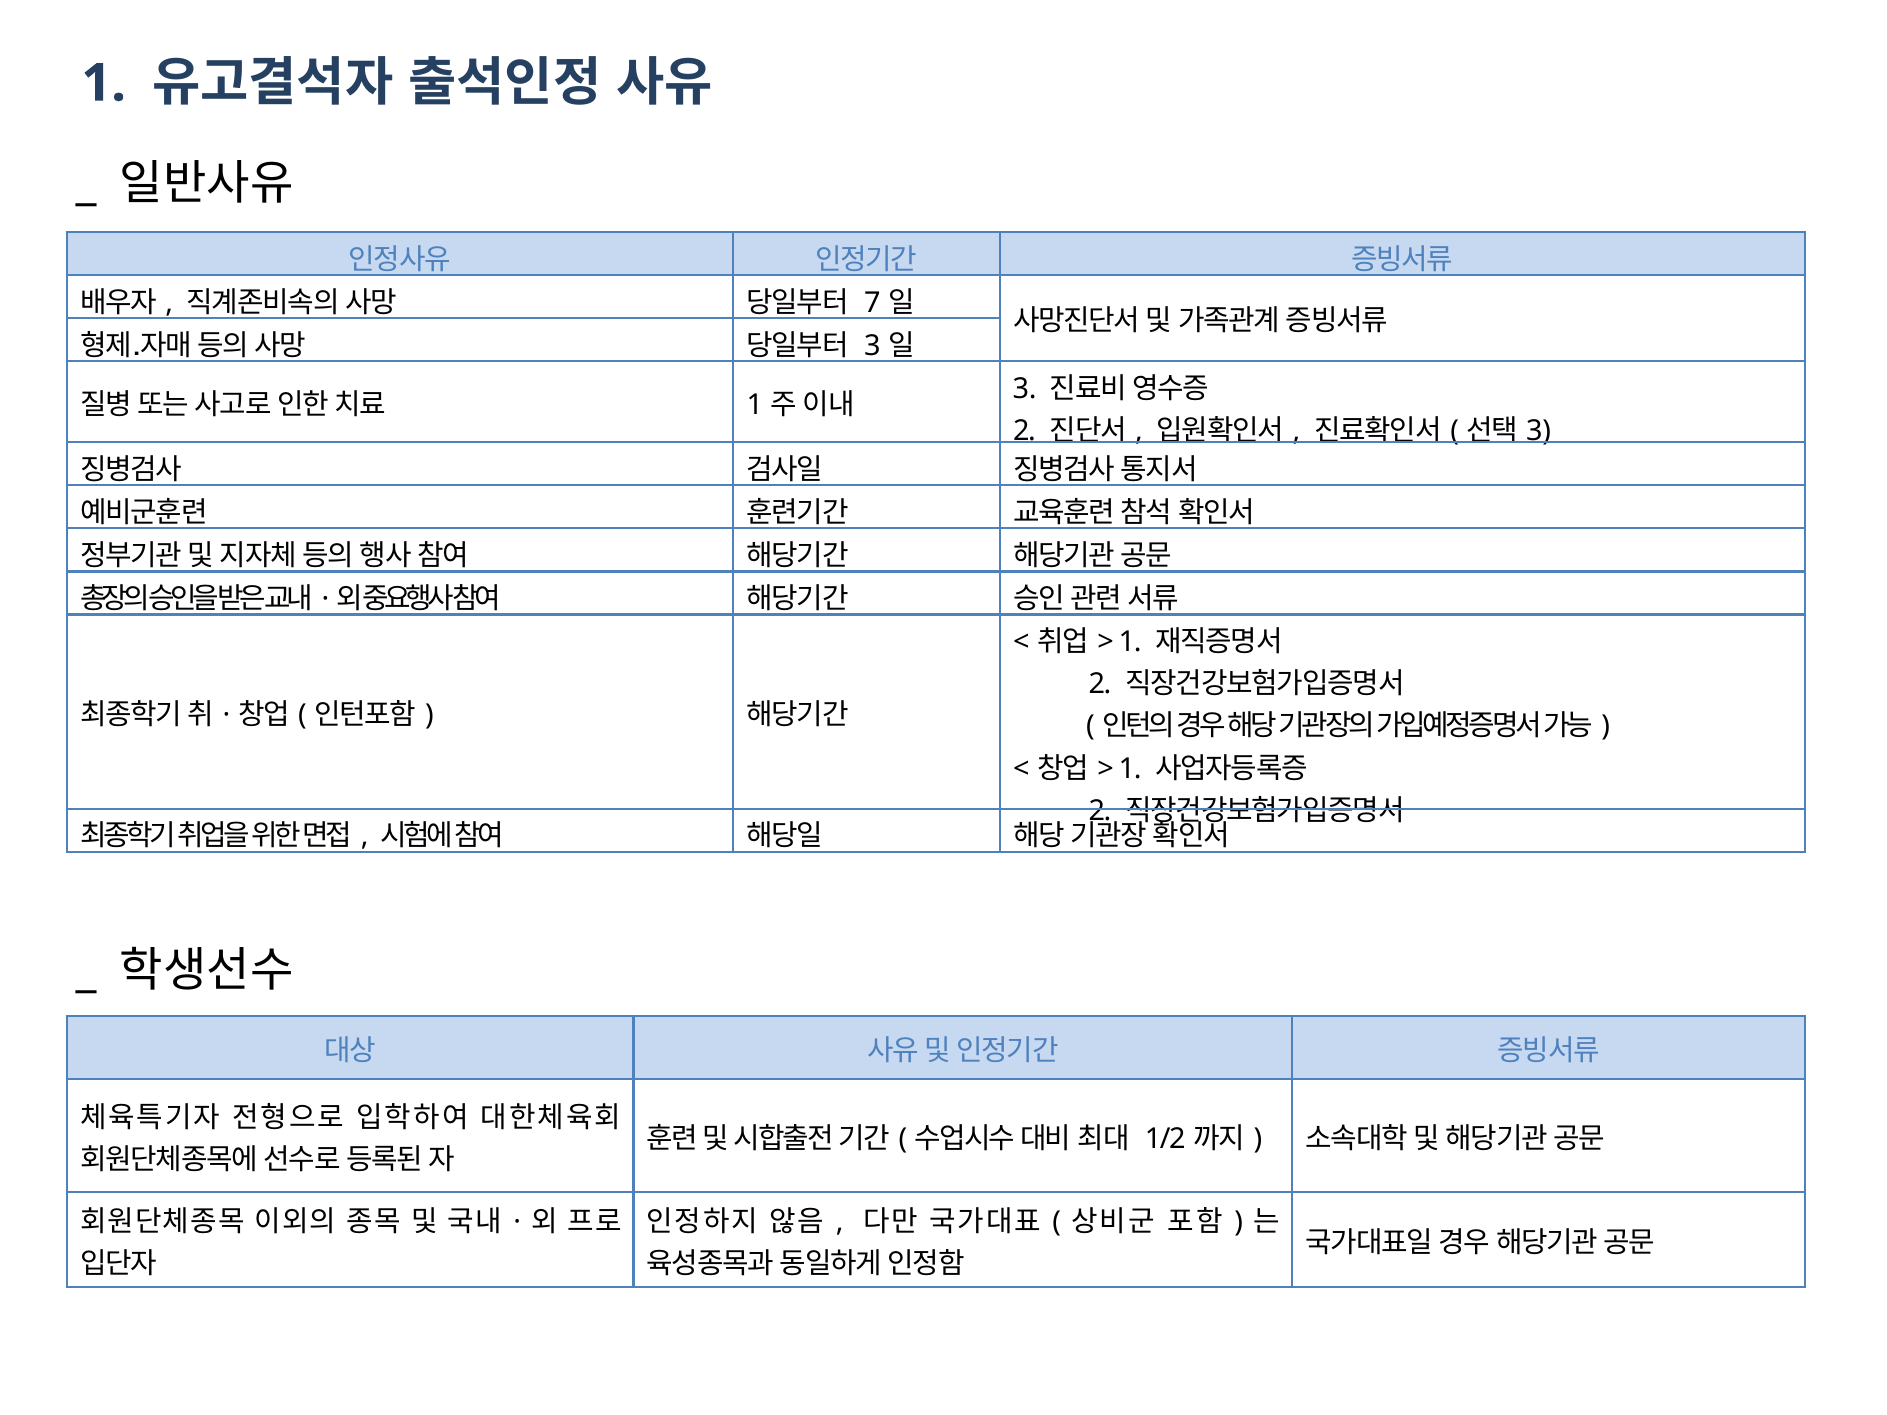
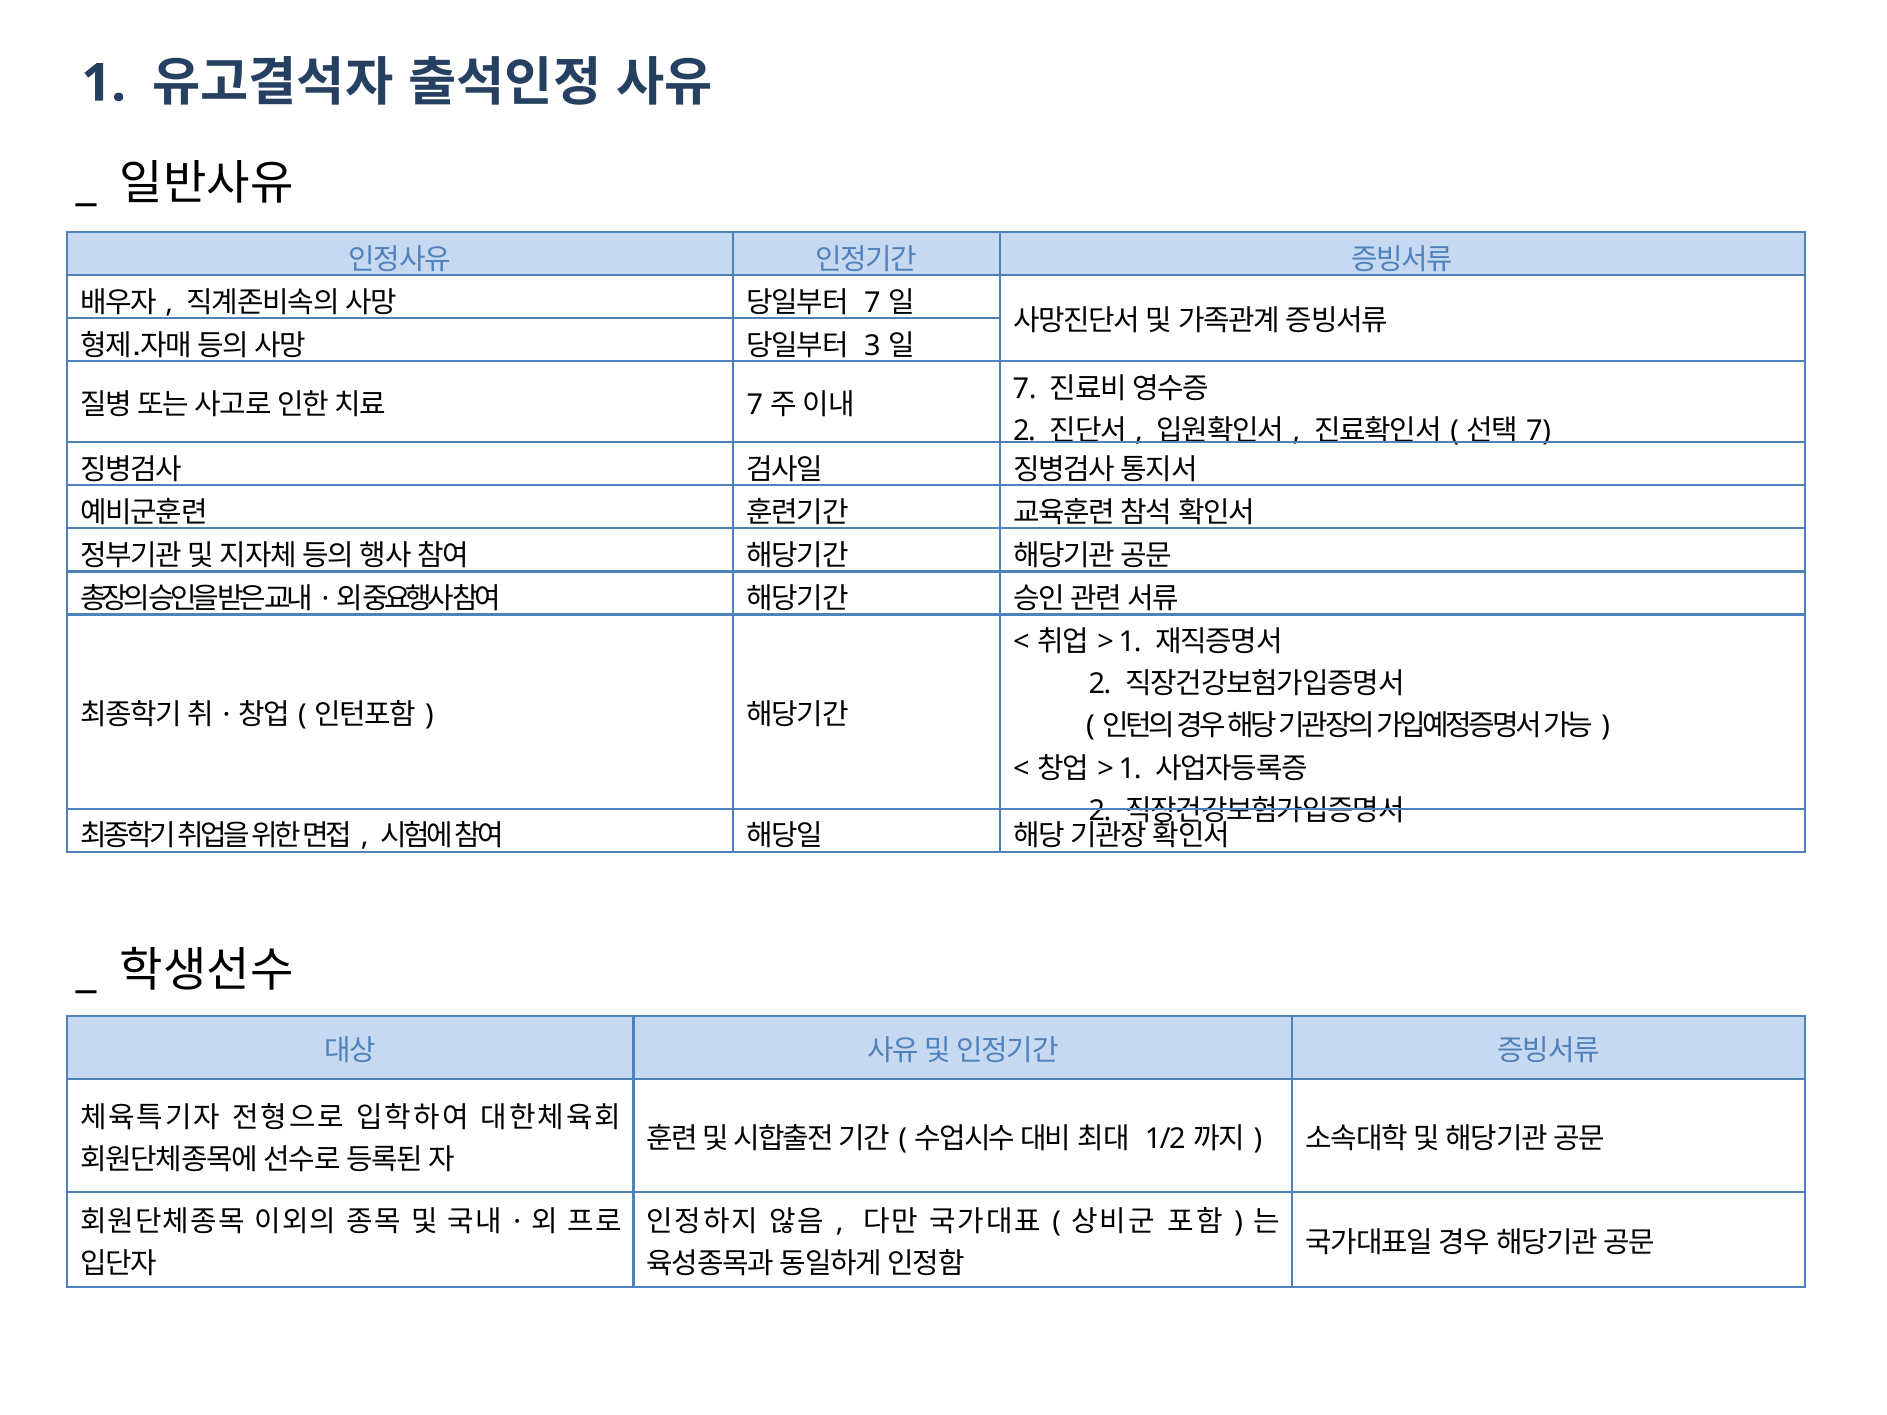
1 at (755, 405): 1 -> 7
3 at (1025, 389): 3 -> 7
3 at (1539, 431): 3 -> 7
